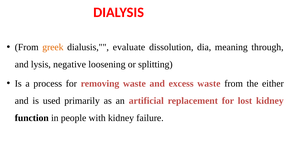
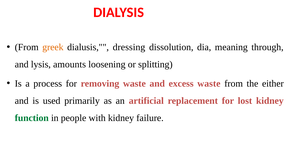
evaluate: evaluate -> dressing
negative: negative -> amounts
function colour: black -> green
